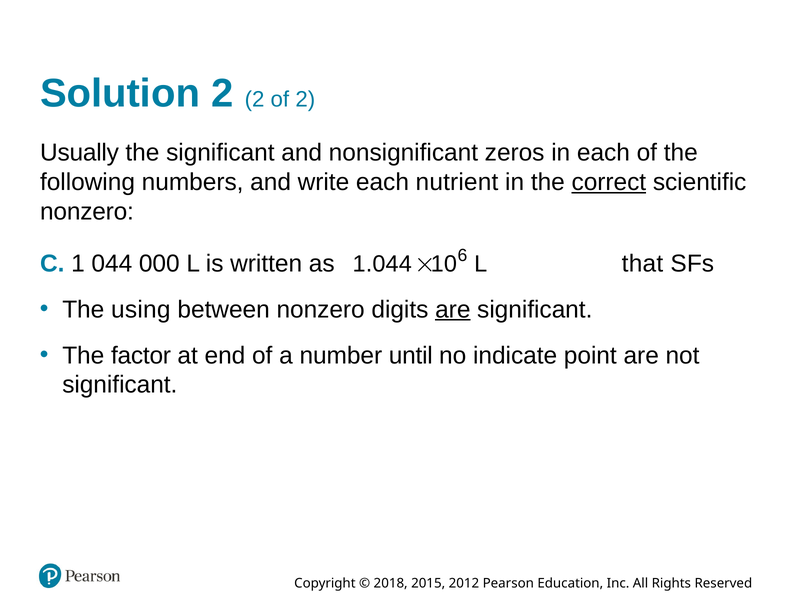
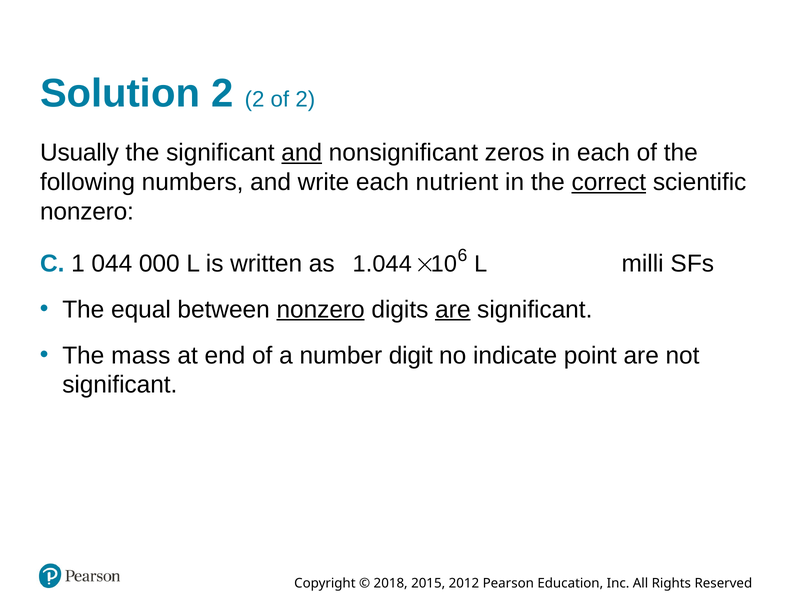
and at (302, 153) underline: none -> present
that: that -> milli
using: using -> equal
nonzero at (321, 309) underline: none -> present
factor: factor -> mass
until: until -> digit
